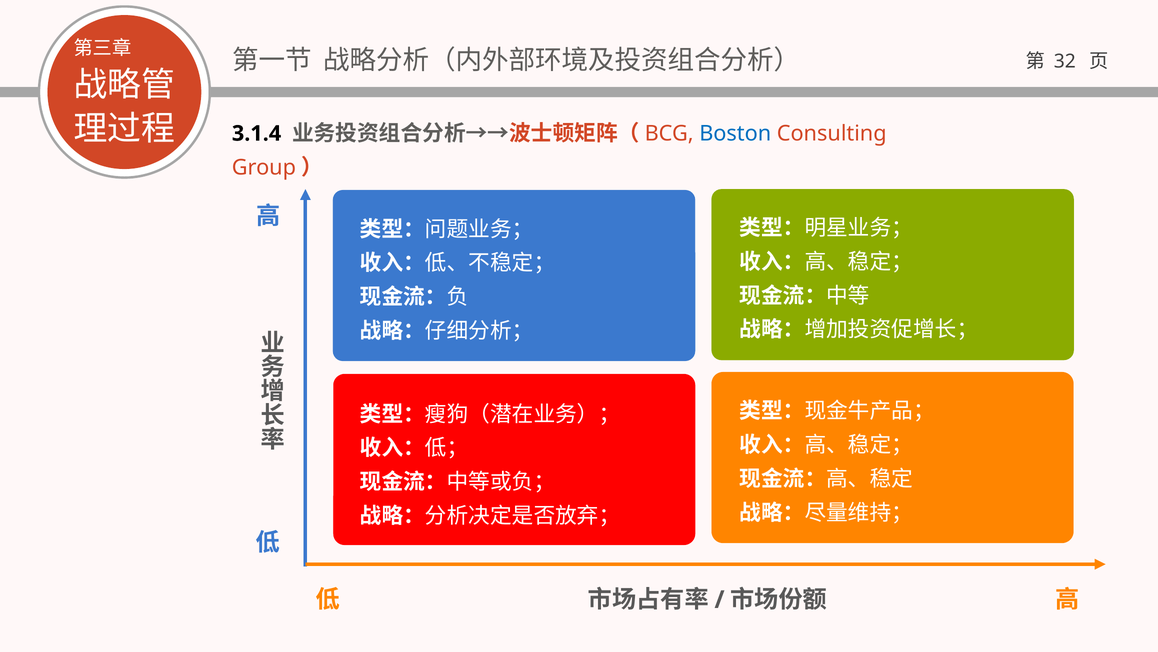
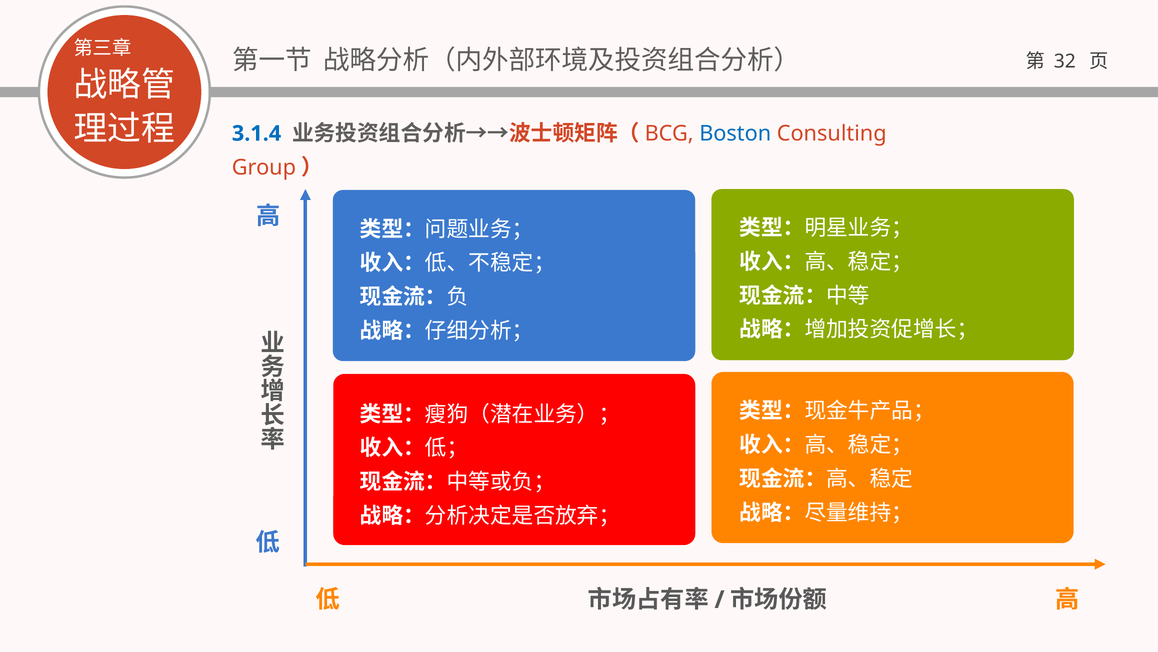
3.1.4 colour: black -> blue
